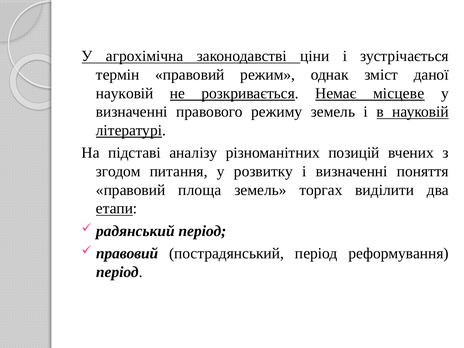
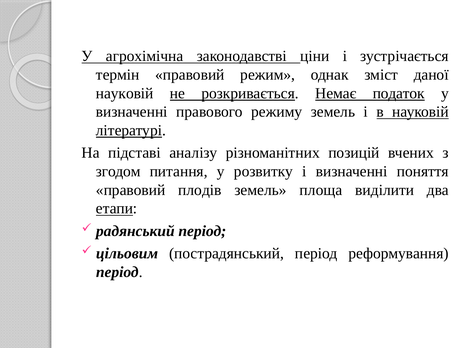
місцеве: місцеве -> податок
площа: площа -> плодів
торгах: торгах -> площа
правовий at (127, 253): правовий -> цільовим
